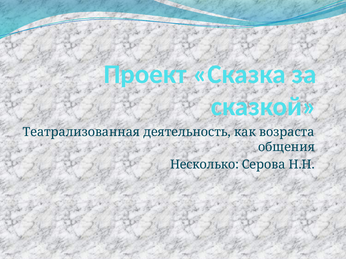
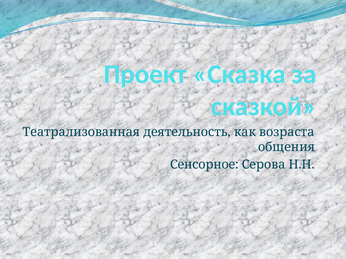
Несколько: Несколько -> Сенсорное
